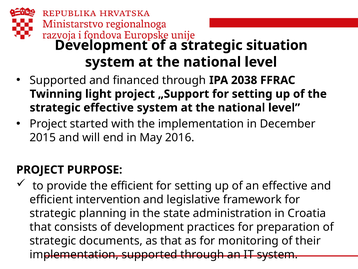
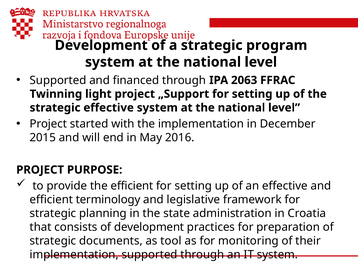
situation: situation -> program
2038: 2038 -> 2063
intervention: intervention -> terminology
as that: that -> tool
